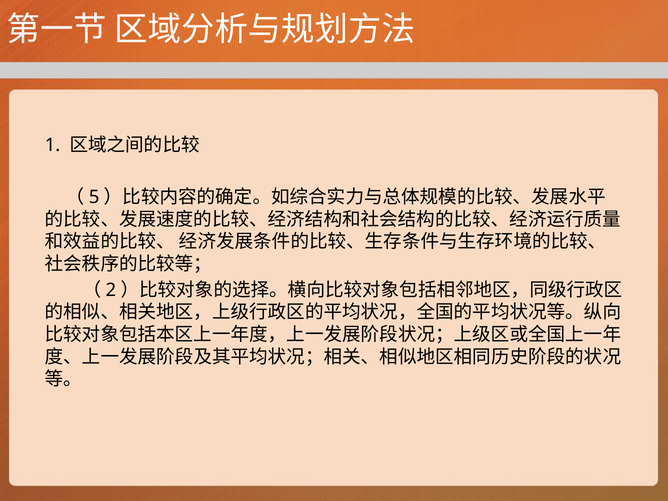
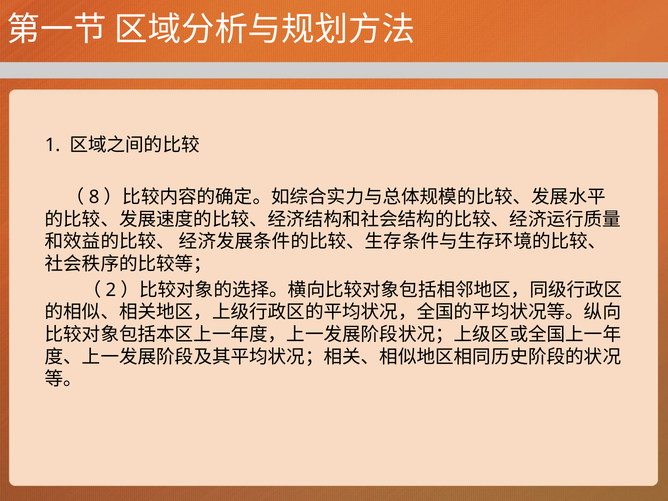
5: 5 -> 8
